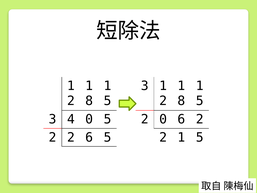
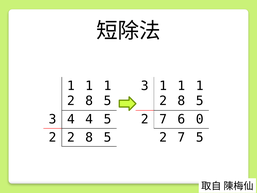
4 0: 0 -> 4
0 at (163, 119): 0 -> 7
6 2: 2 -> 0
2 6: 6 -> 8
1 at (181, 137): 1 -> 7
